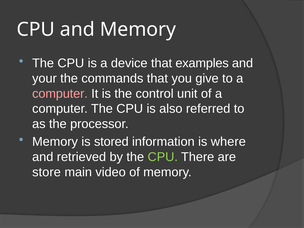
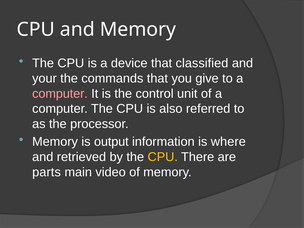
examples: examples -> classified
stored: stored -> output
CPU at (163, 157) colour: light green -> yellow
store: store -> parts
